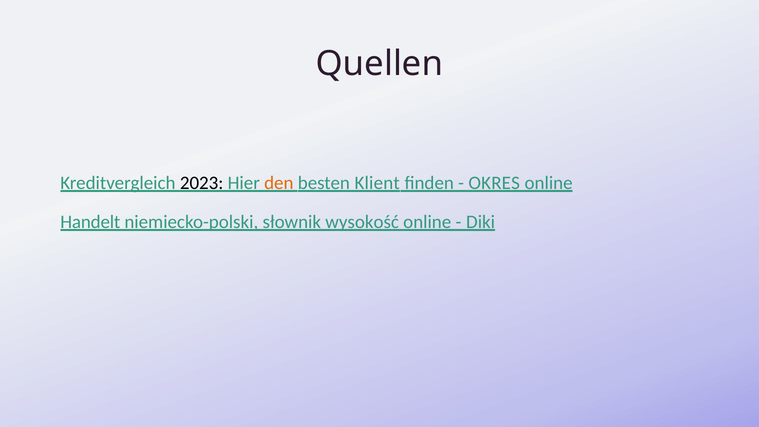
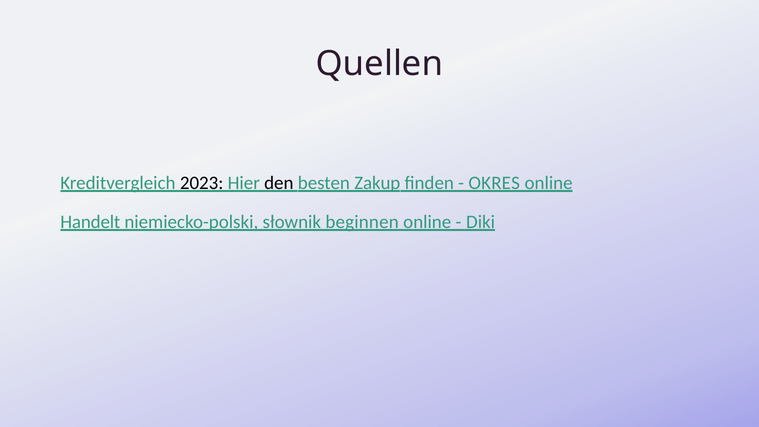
den colour: orange -> black
Klient: Klient -> Zakup
wysokość: wysokość -> beginnen
